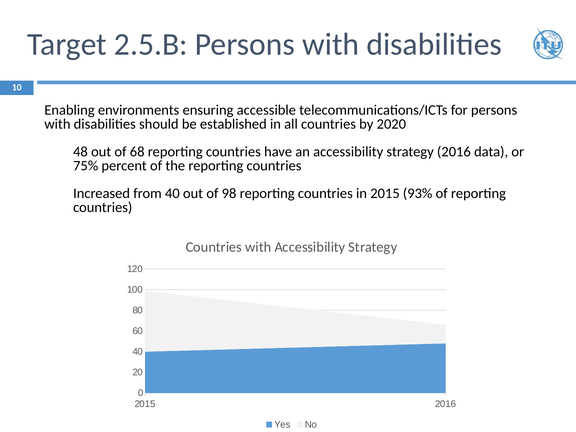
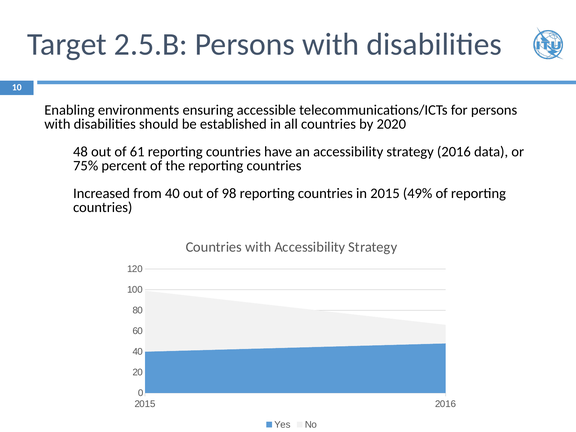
68: 68 -> 61
93%: 93% -> 49%
